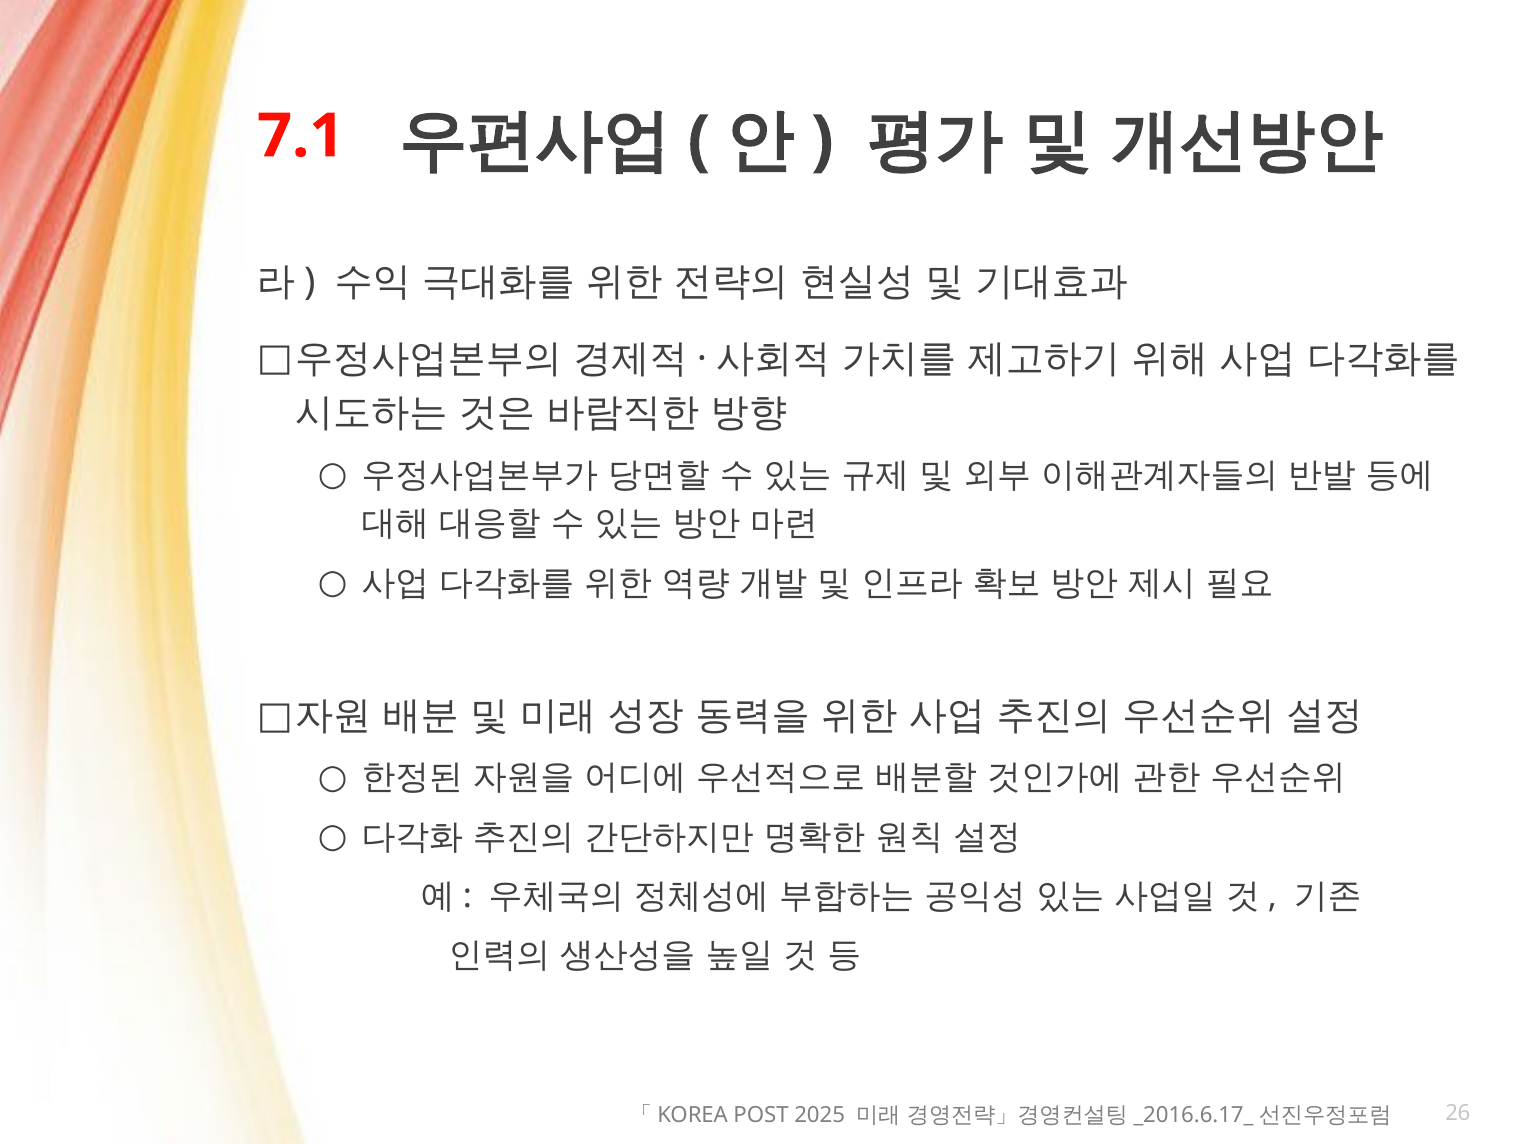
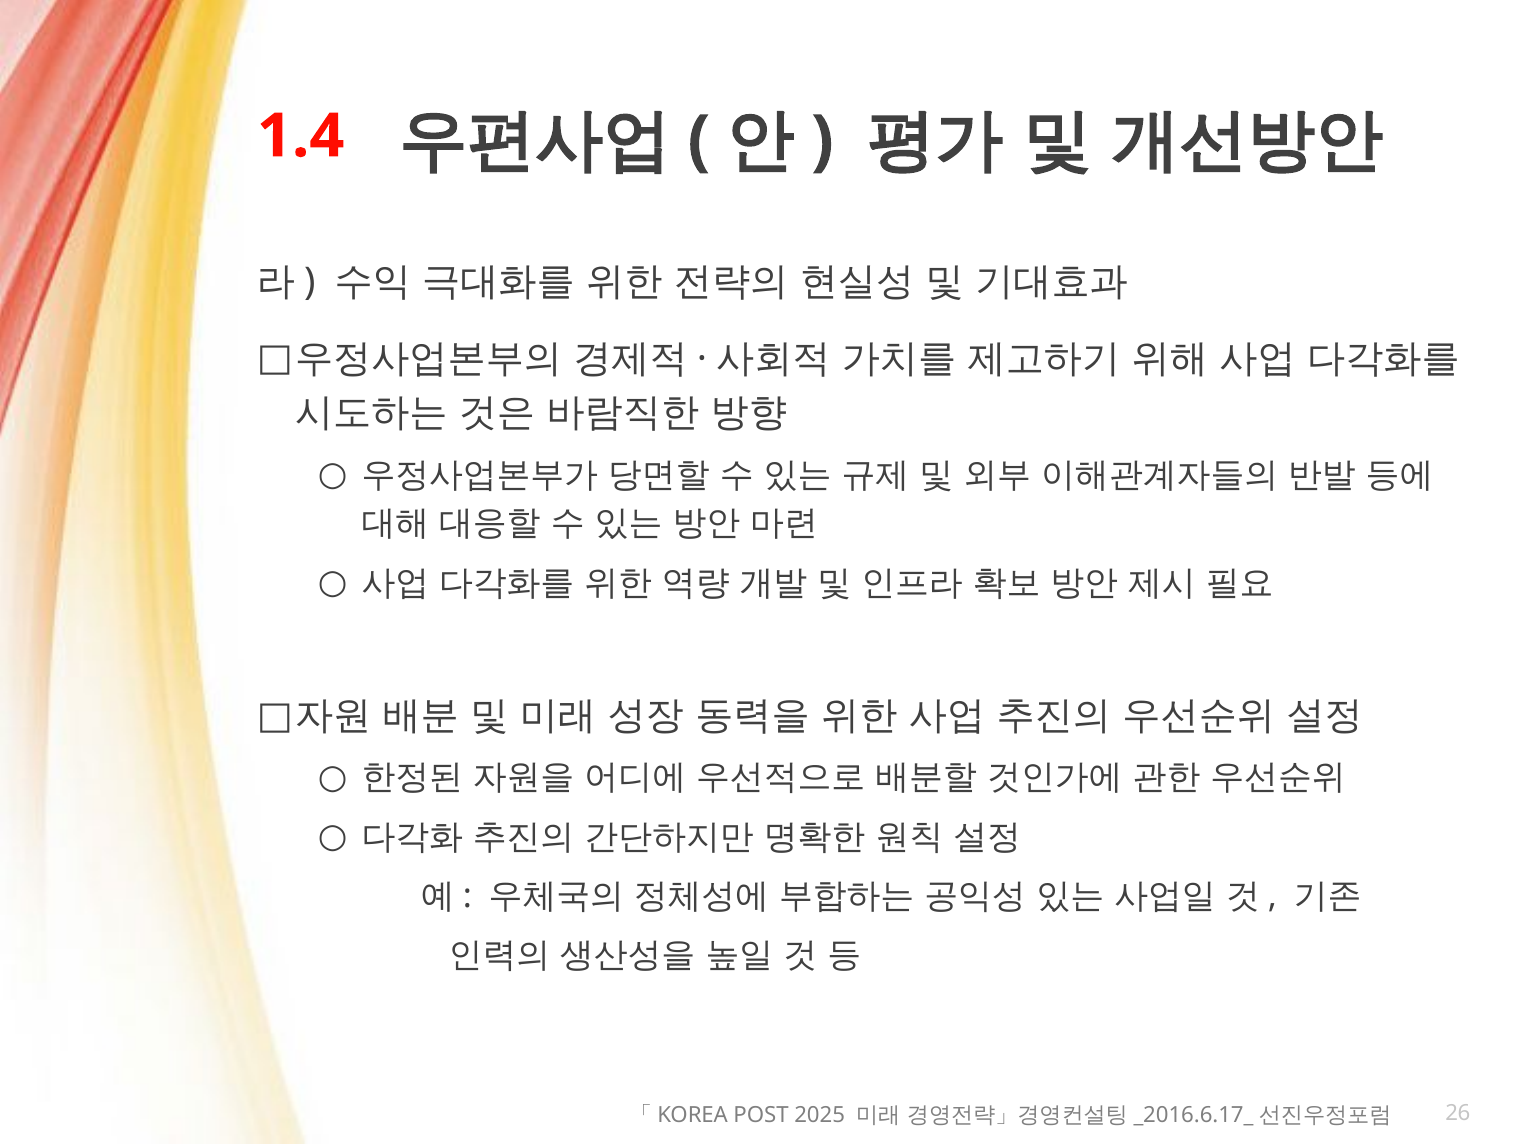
7.1: 7.1 -> 1.4
